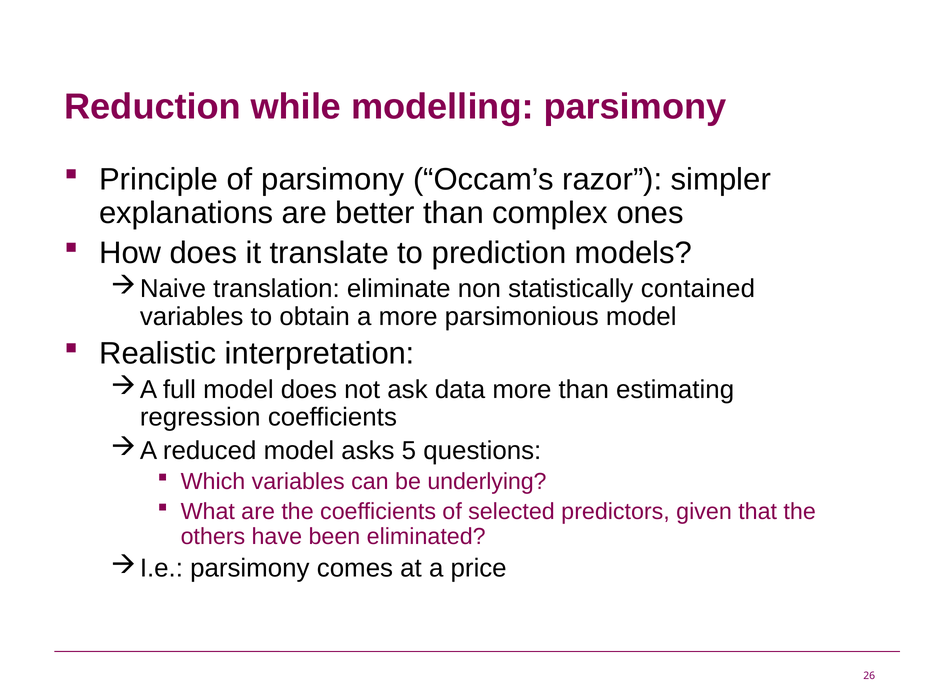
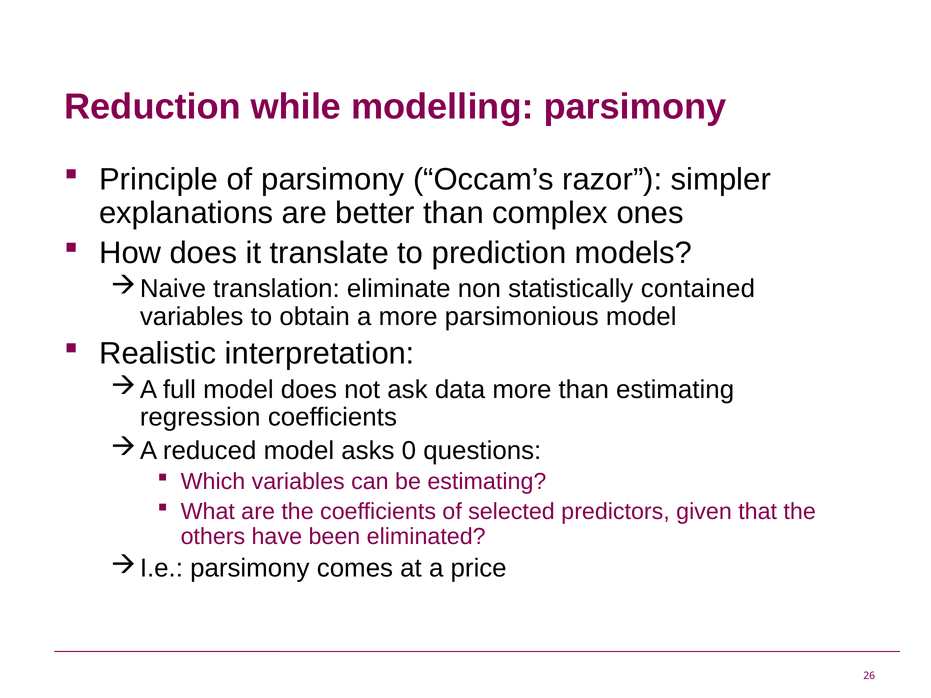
5: 5 -> 0
be underlying: underlying -> estimating
